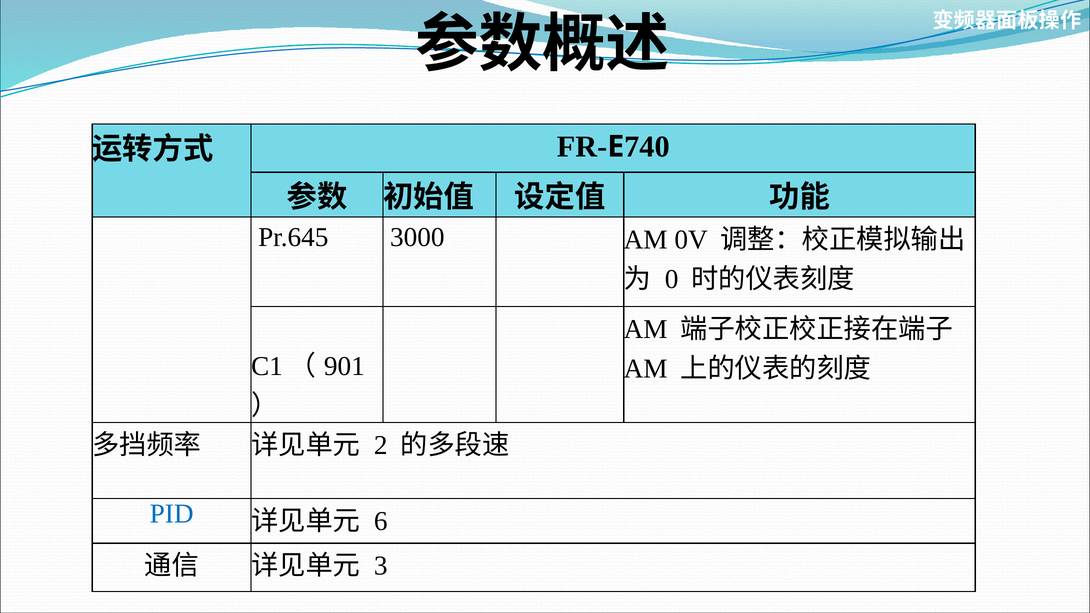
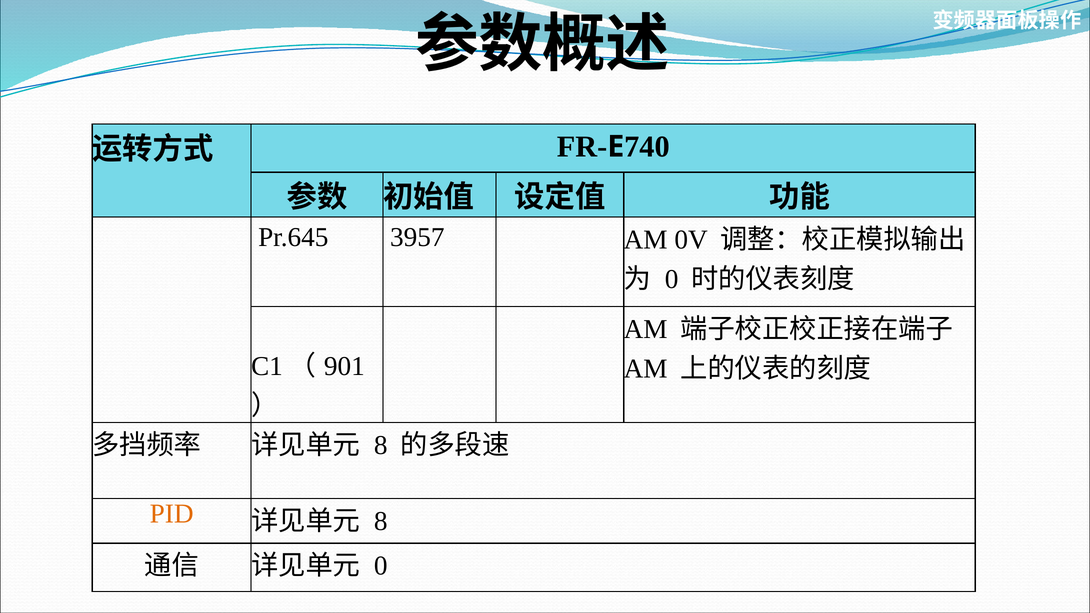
3000: 3000 -> 3957
2 at (381, 445): 2 -> 8
PID colour: blue -> orange
6 at (381, 521): 6 -> 8
3 at (381, 566): 3 -> 0
